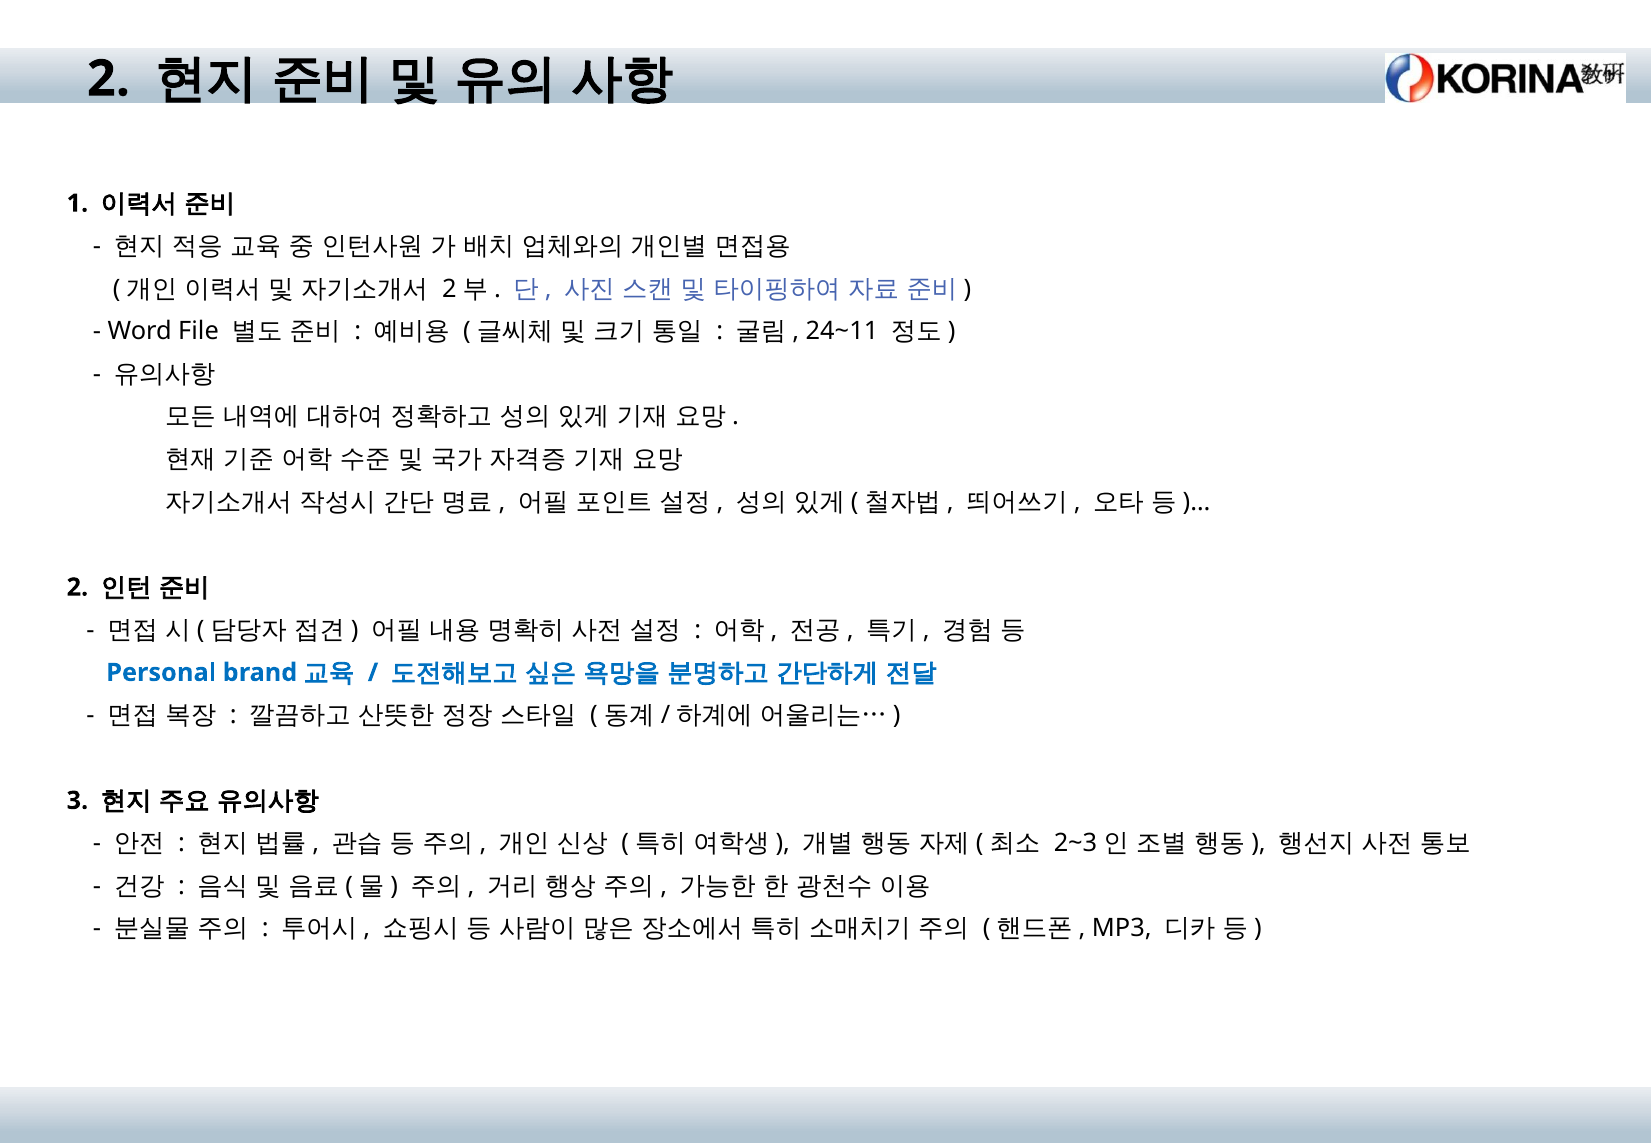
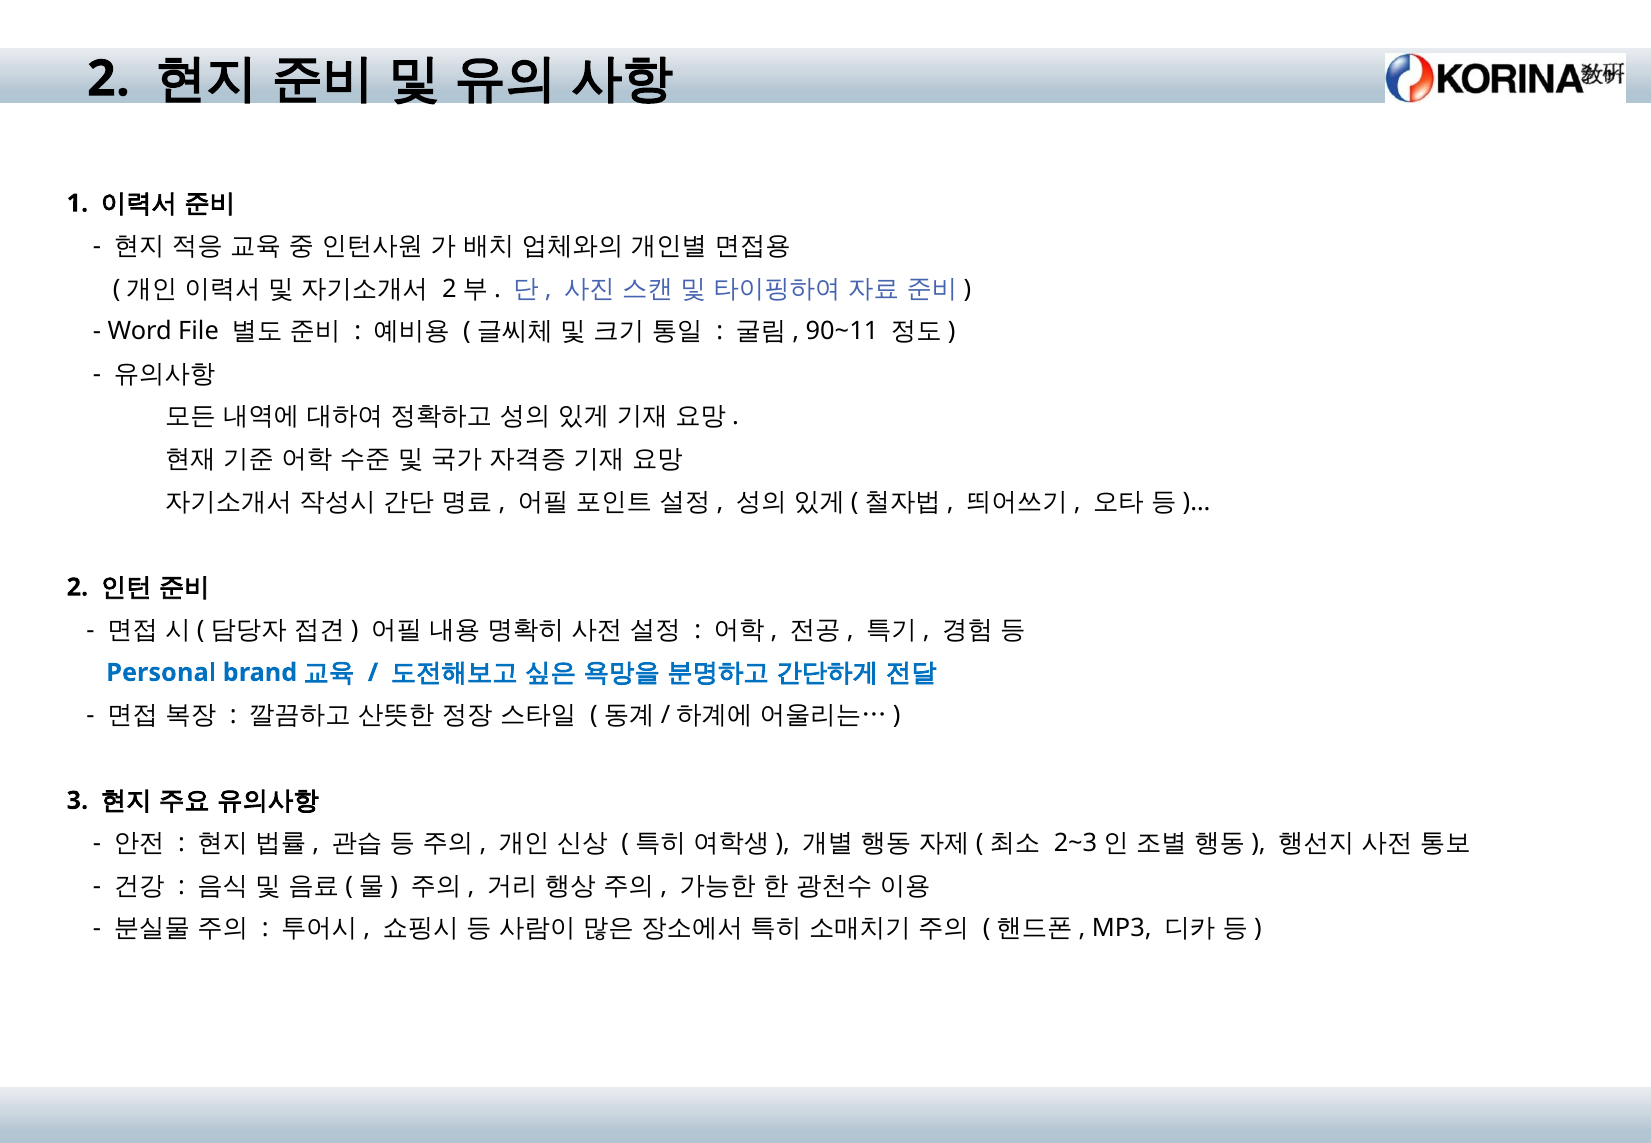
24~11: 24~11 -> 90~11
